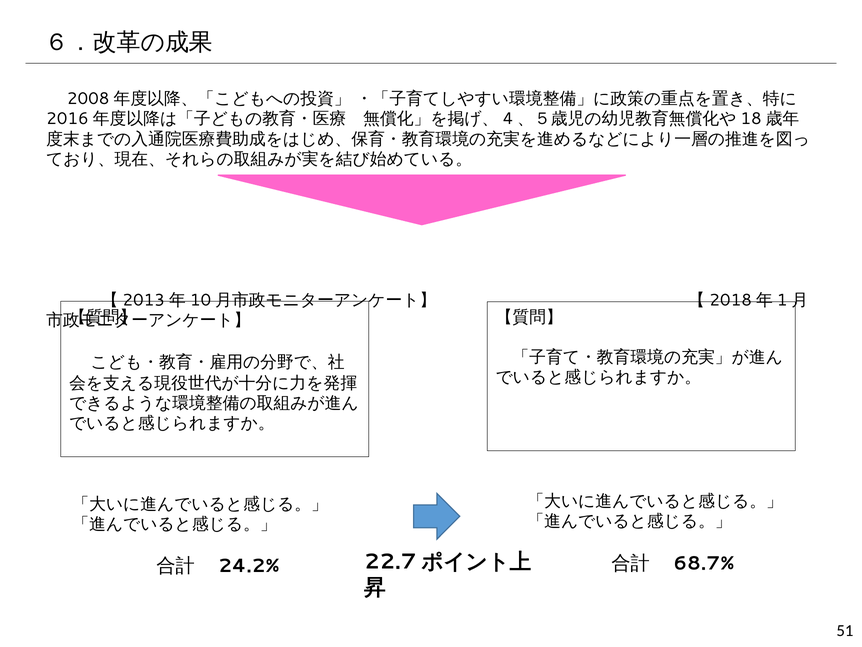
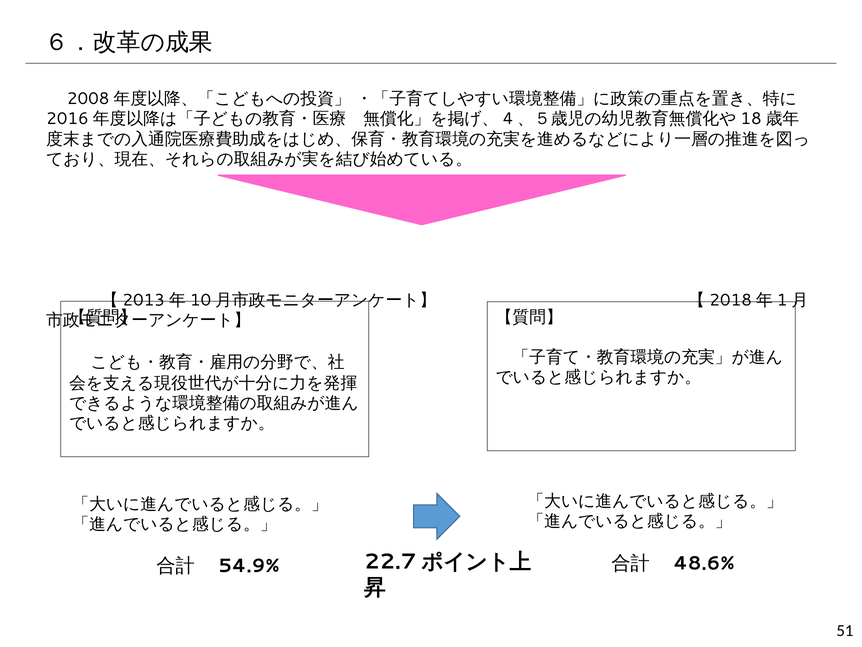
68.7%: 68.7% -> 48.6%
24.2%: 24.2% -> 54.9%
